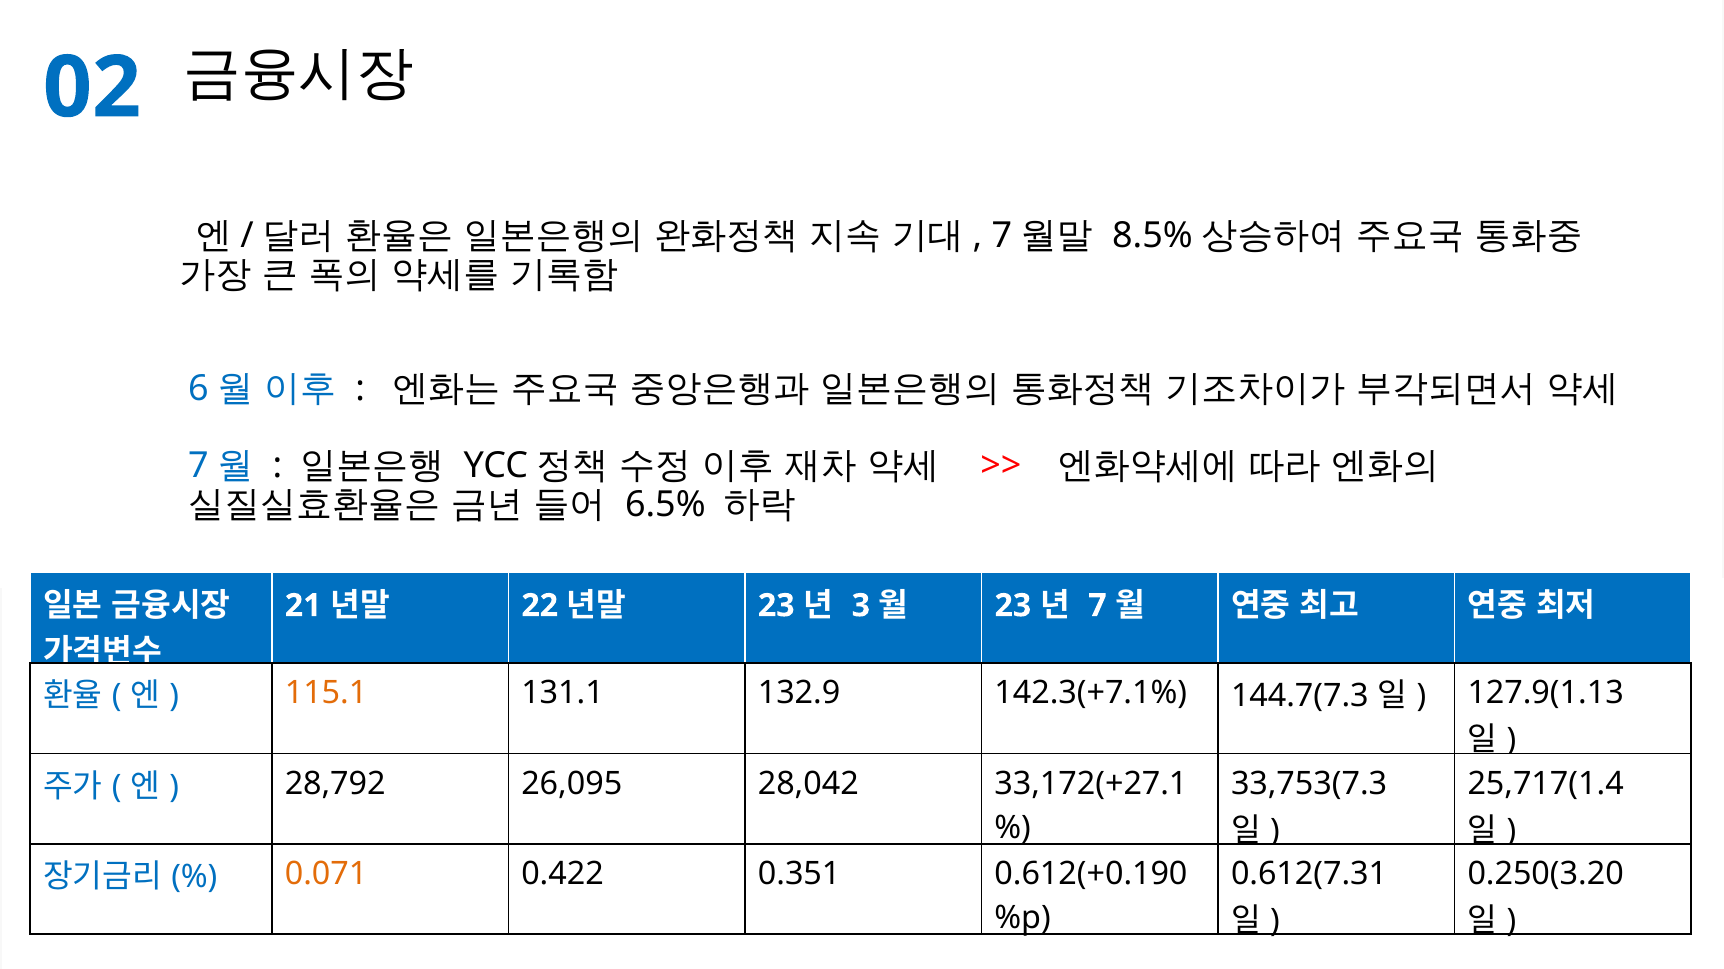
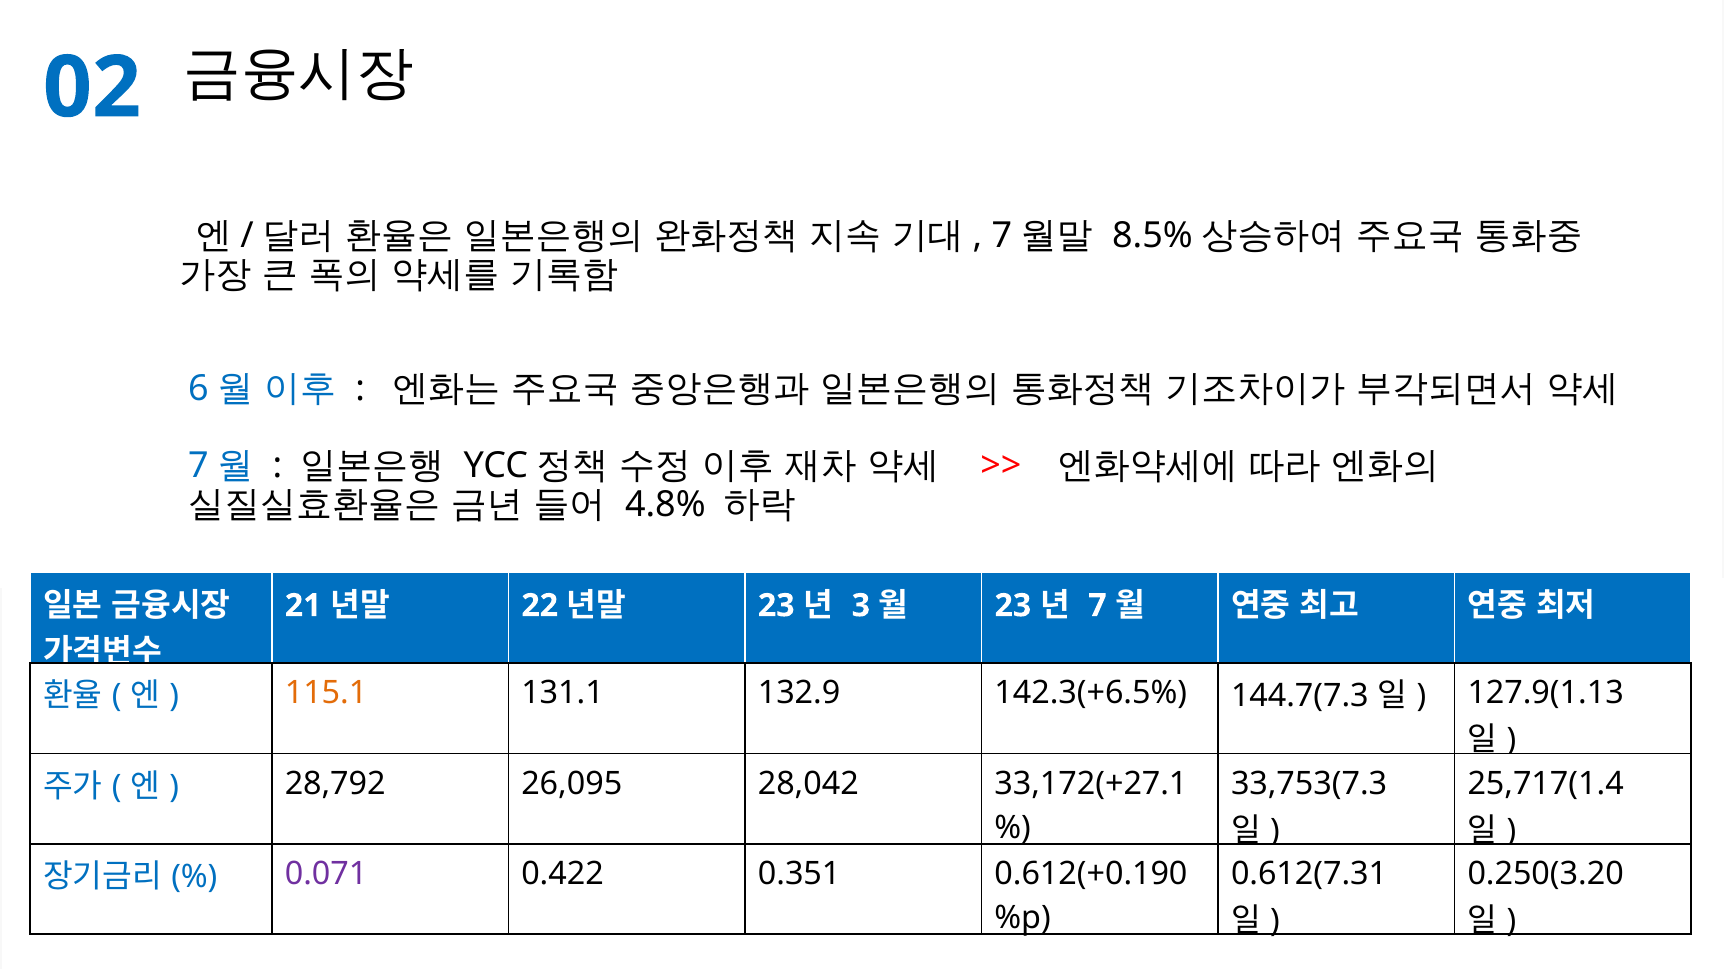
6.5%: 6.5% -> 4.8%
142.3(+7.1%: 142.3(+7.1% -> 142.3(+6.5%
0.071 colour: orange -> purple
